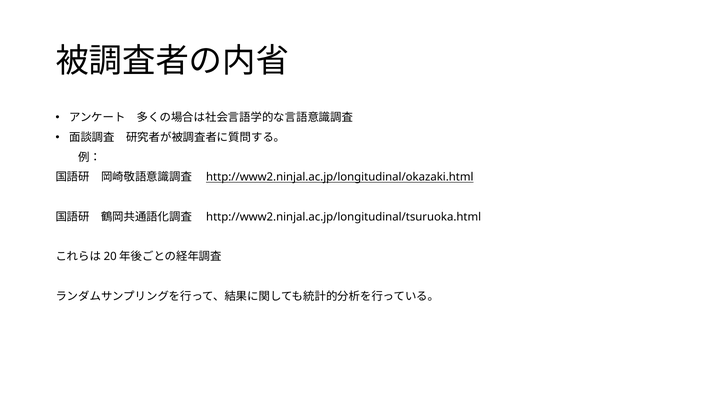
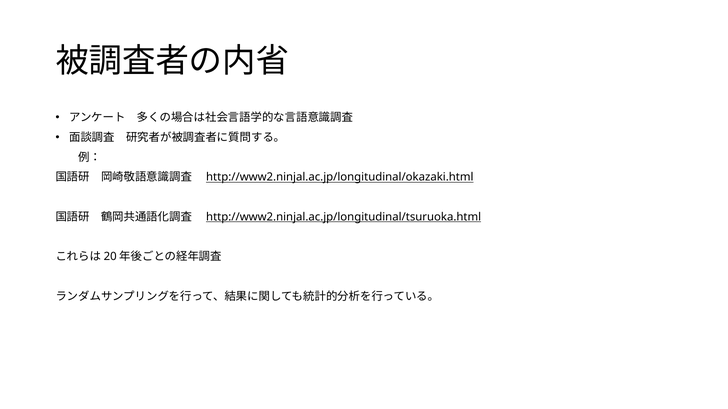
http://www2.ninjal.ac.jp/longitudinal/tsuruoka.html underline: none -> present
